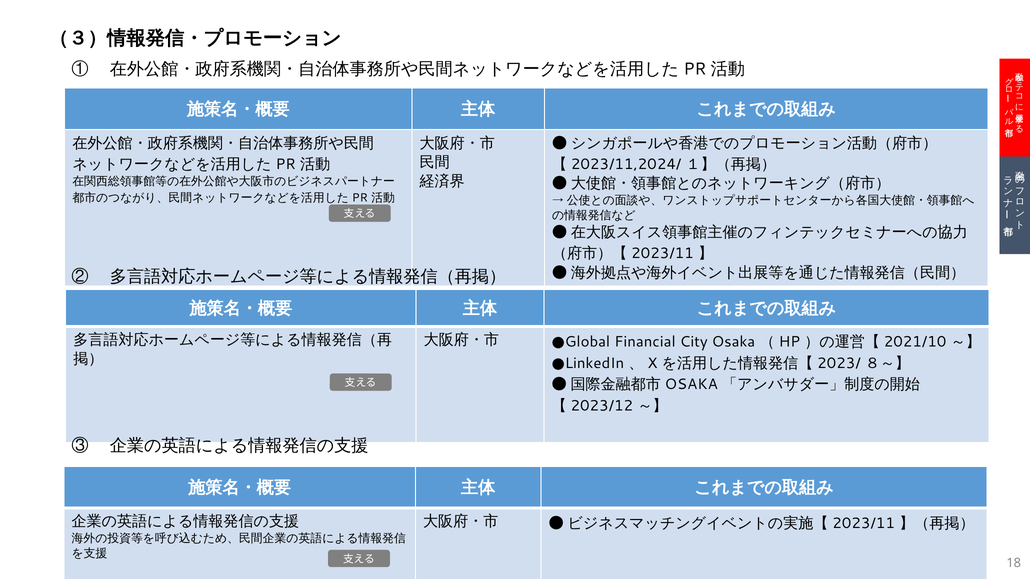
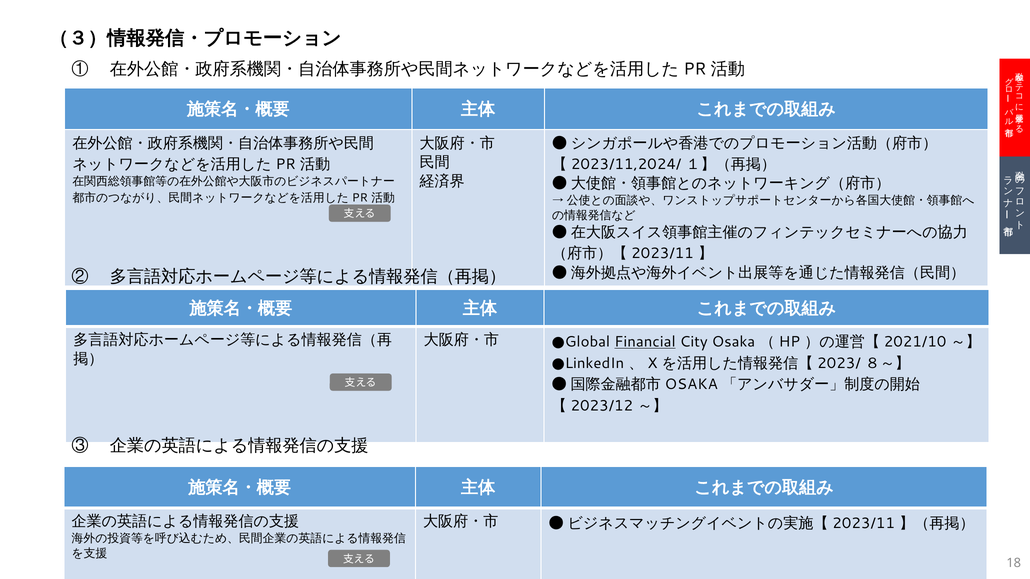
Financial underline: none -> present
